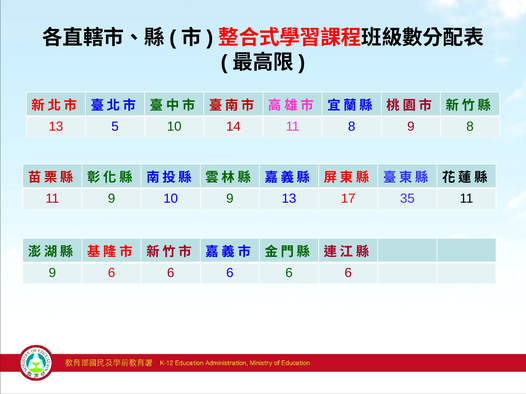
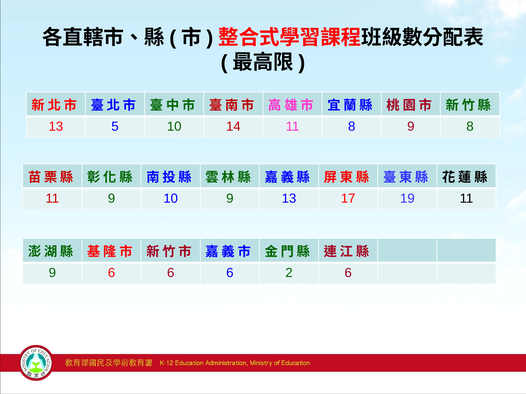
35: 35 -> 19
6 at (289, 273): 6 -> 2
